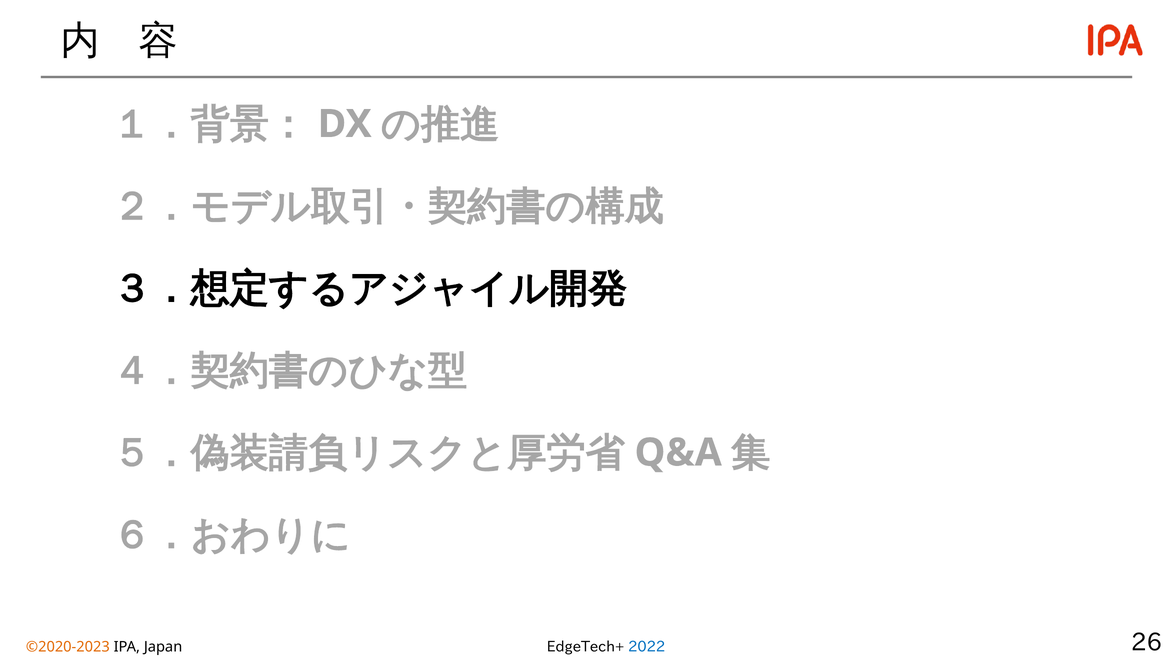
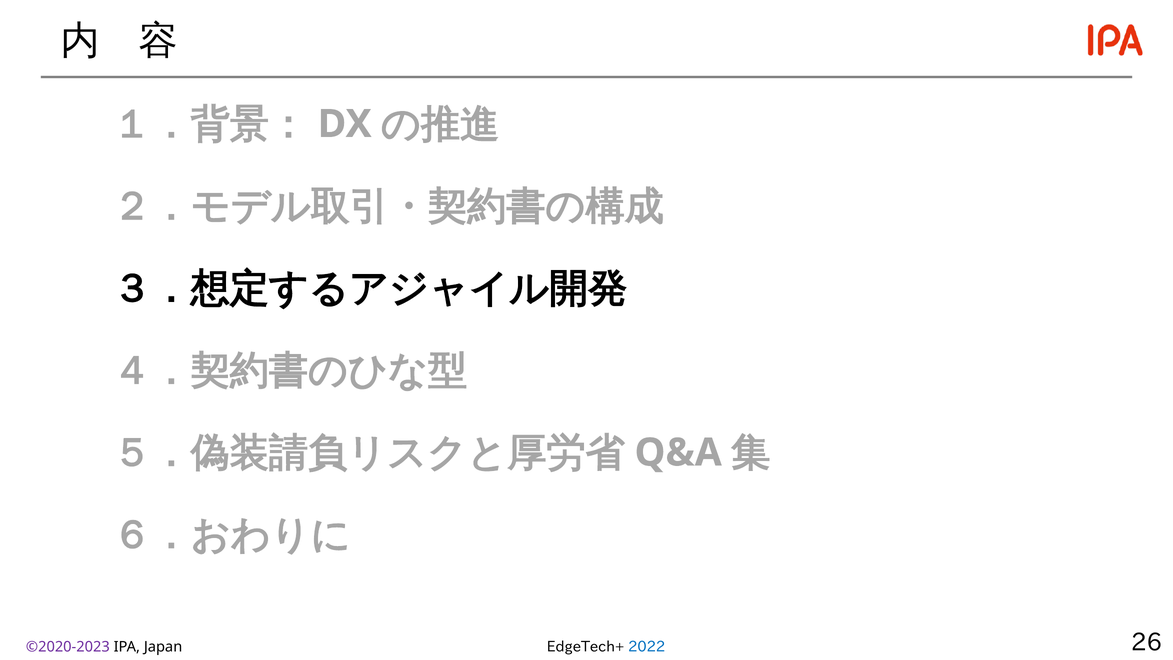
©2020-2023 colour: orange -> purple
